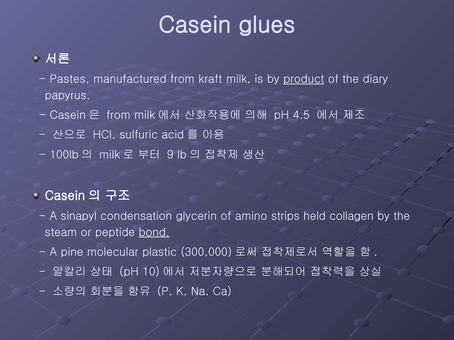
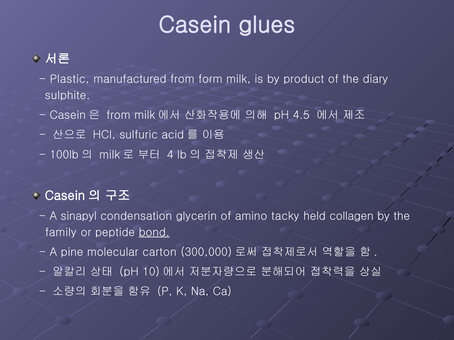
Pastes: Pastes -> Plastic
kraft: kraft -> form
product underline: present -> none
papyrus: papyrus -> sulphite
9: 9 -> 4
strips: strips -> tacky
steam: steam -> family
plastic: plastic -> carton
